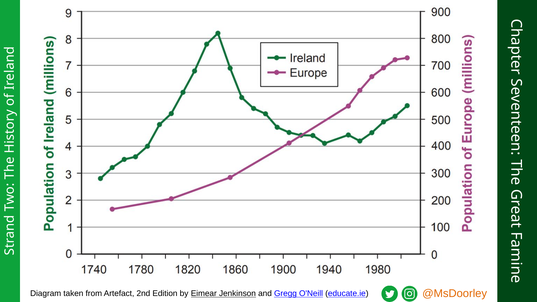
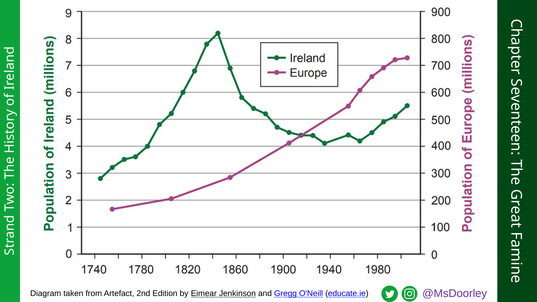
@MsDoorley colour: orange -> purple
